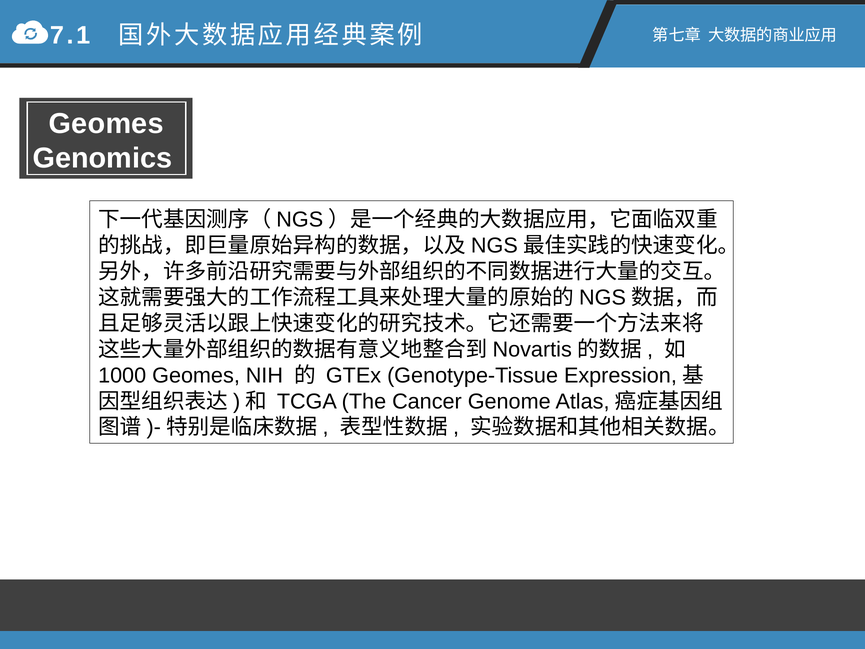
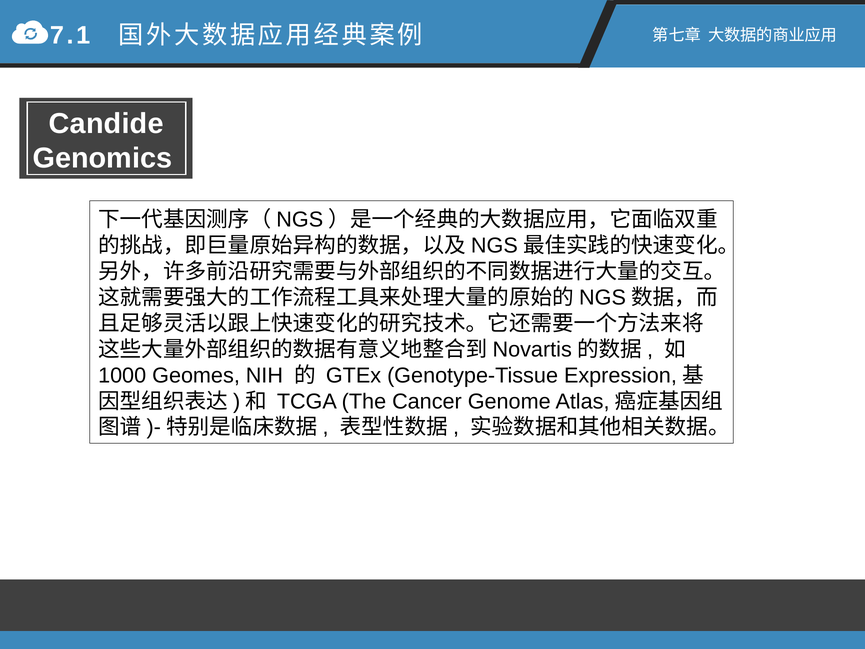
Geomes at (106, 124): Geomes -> Candide
